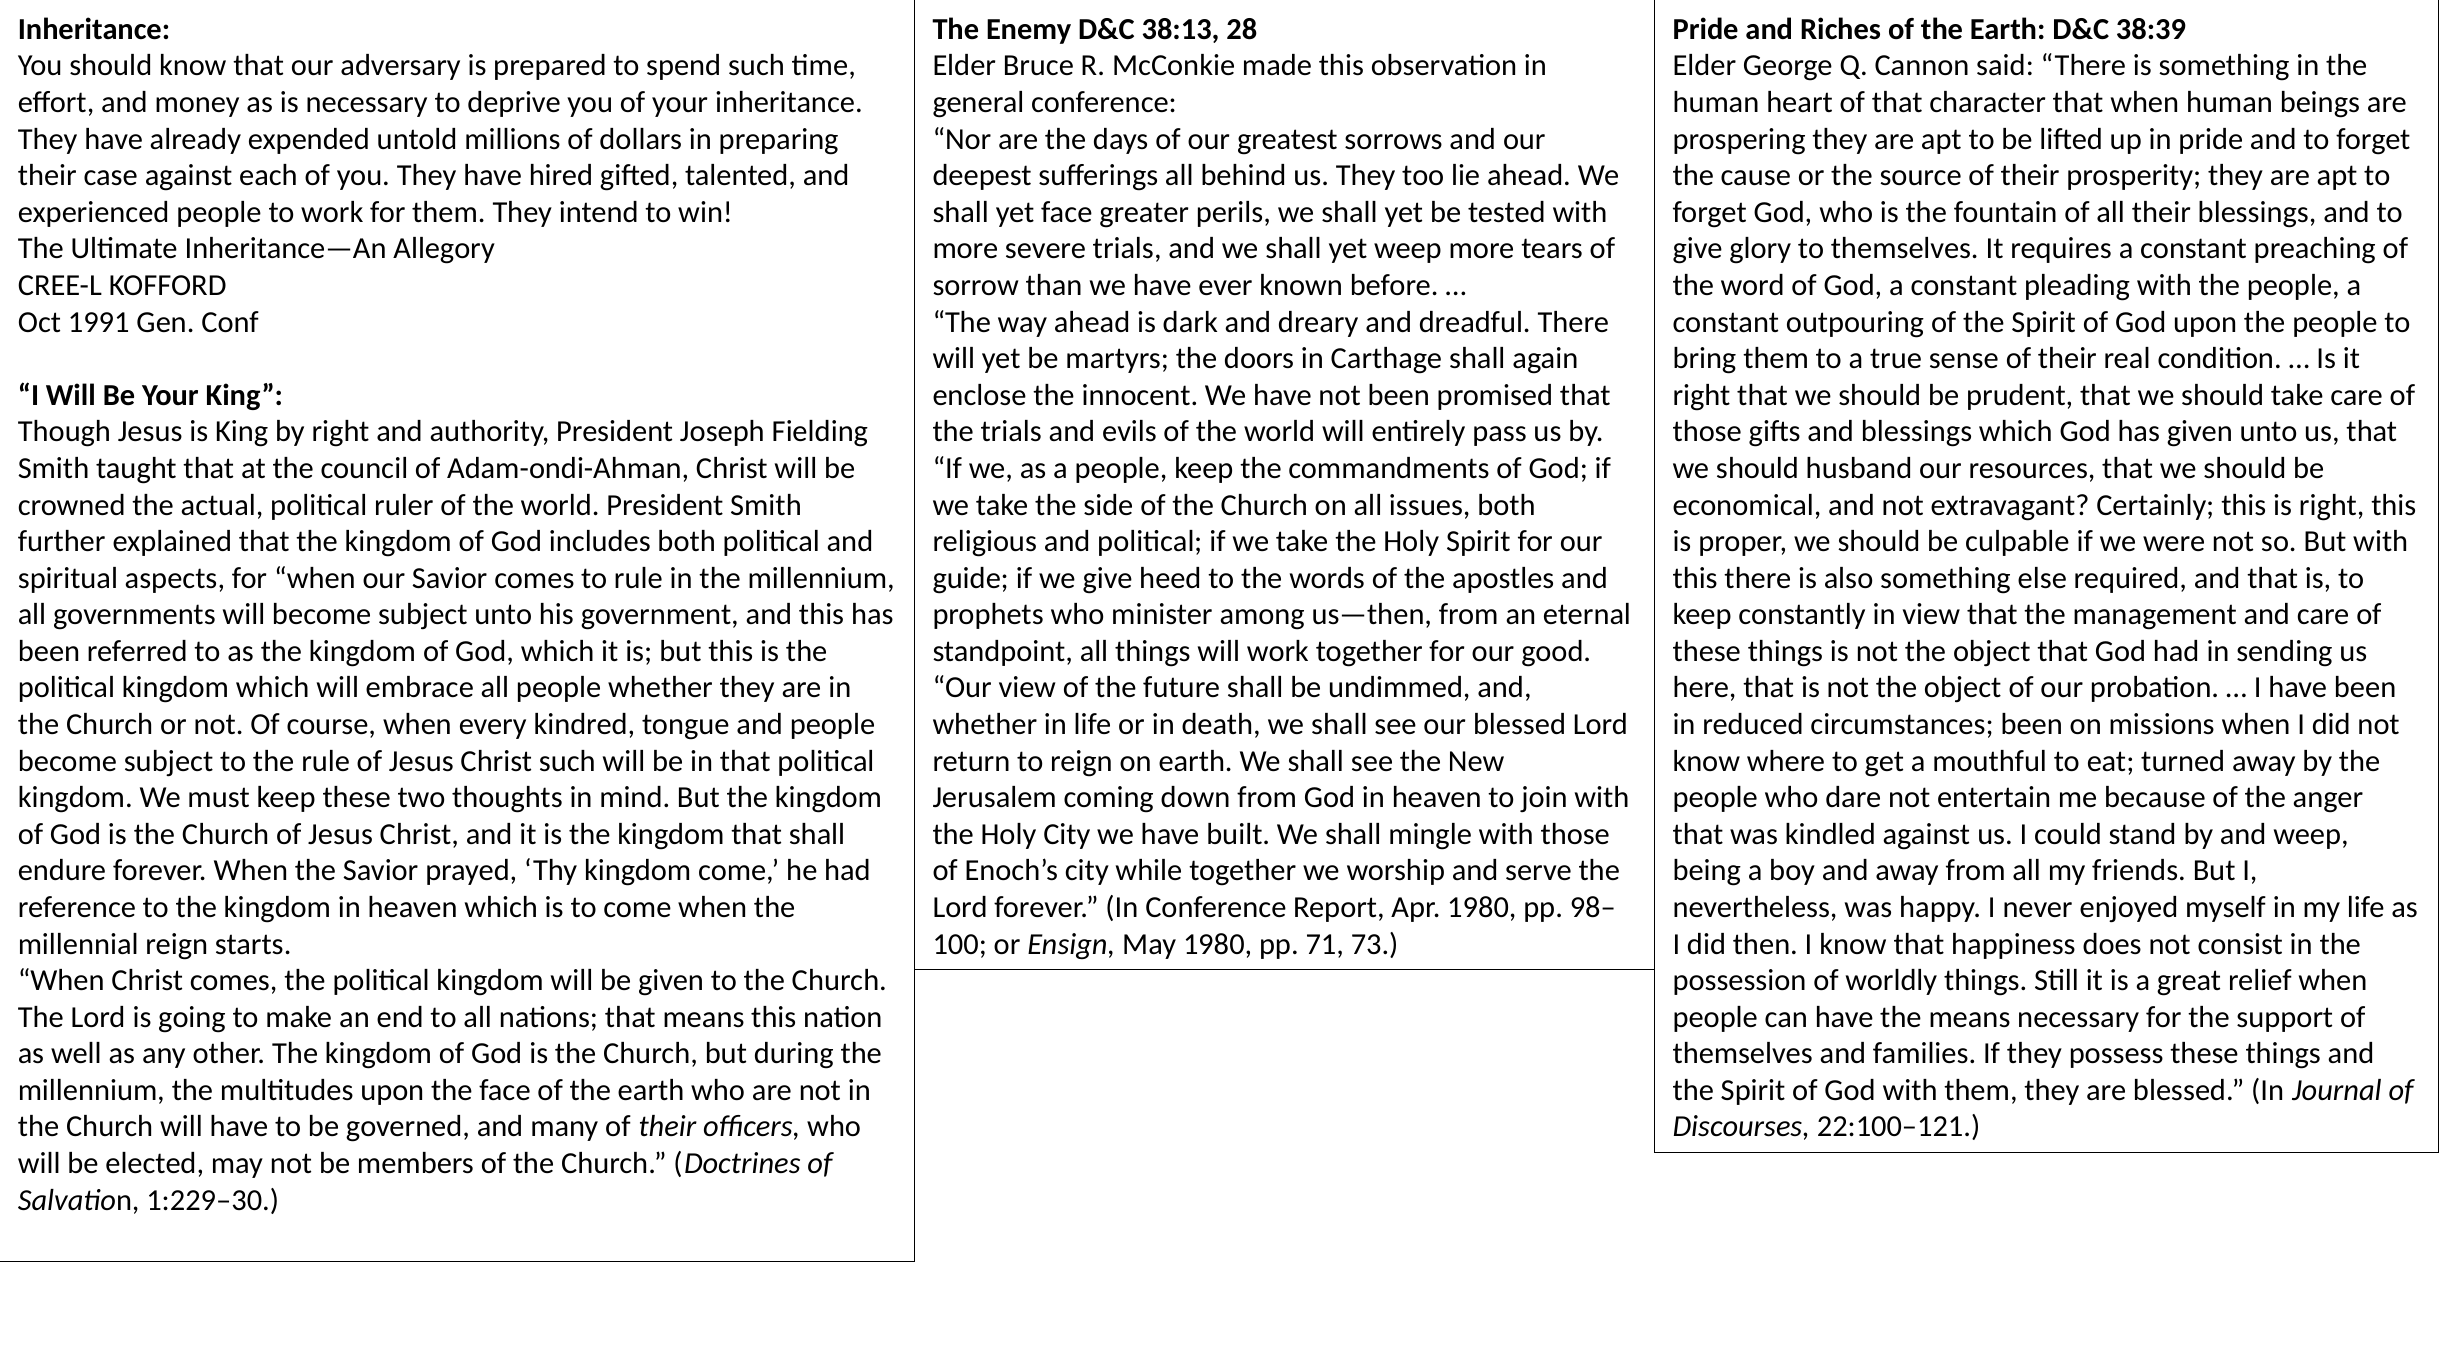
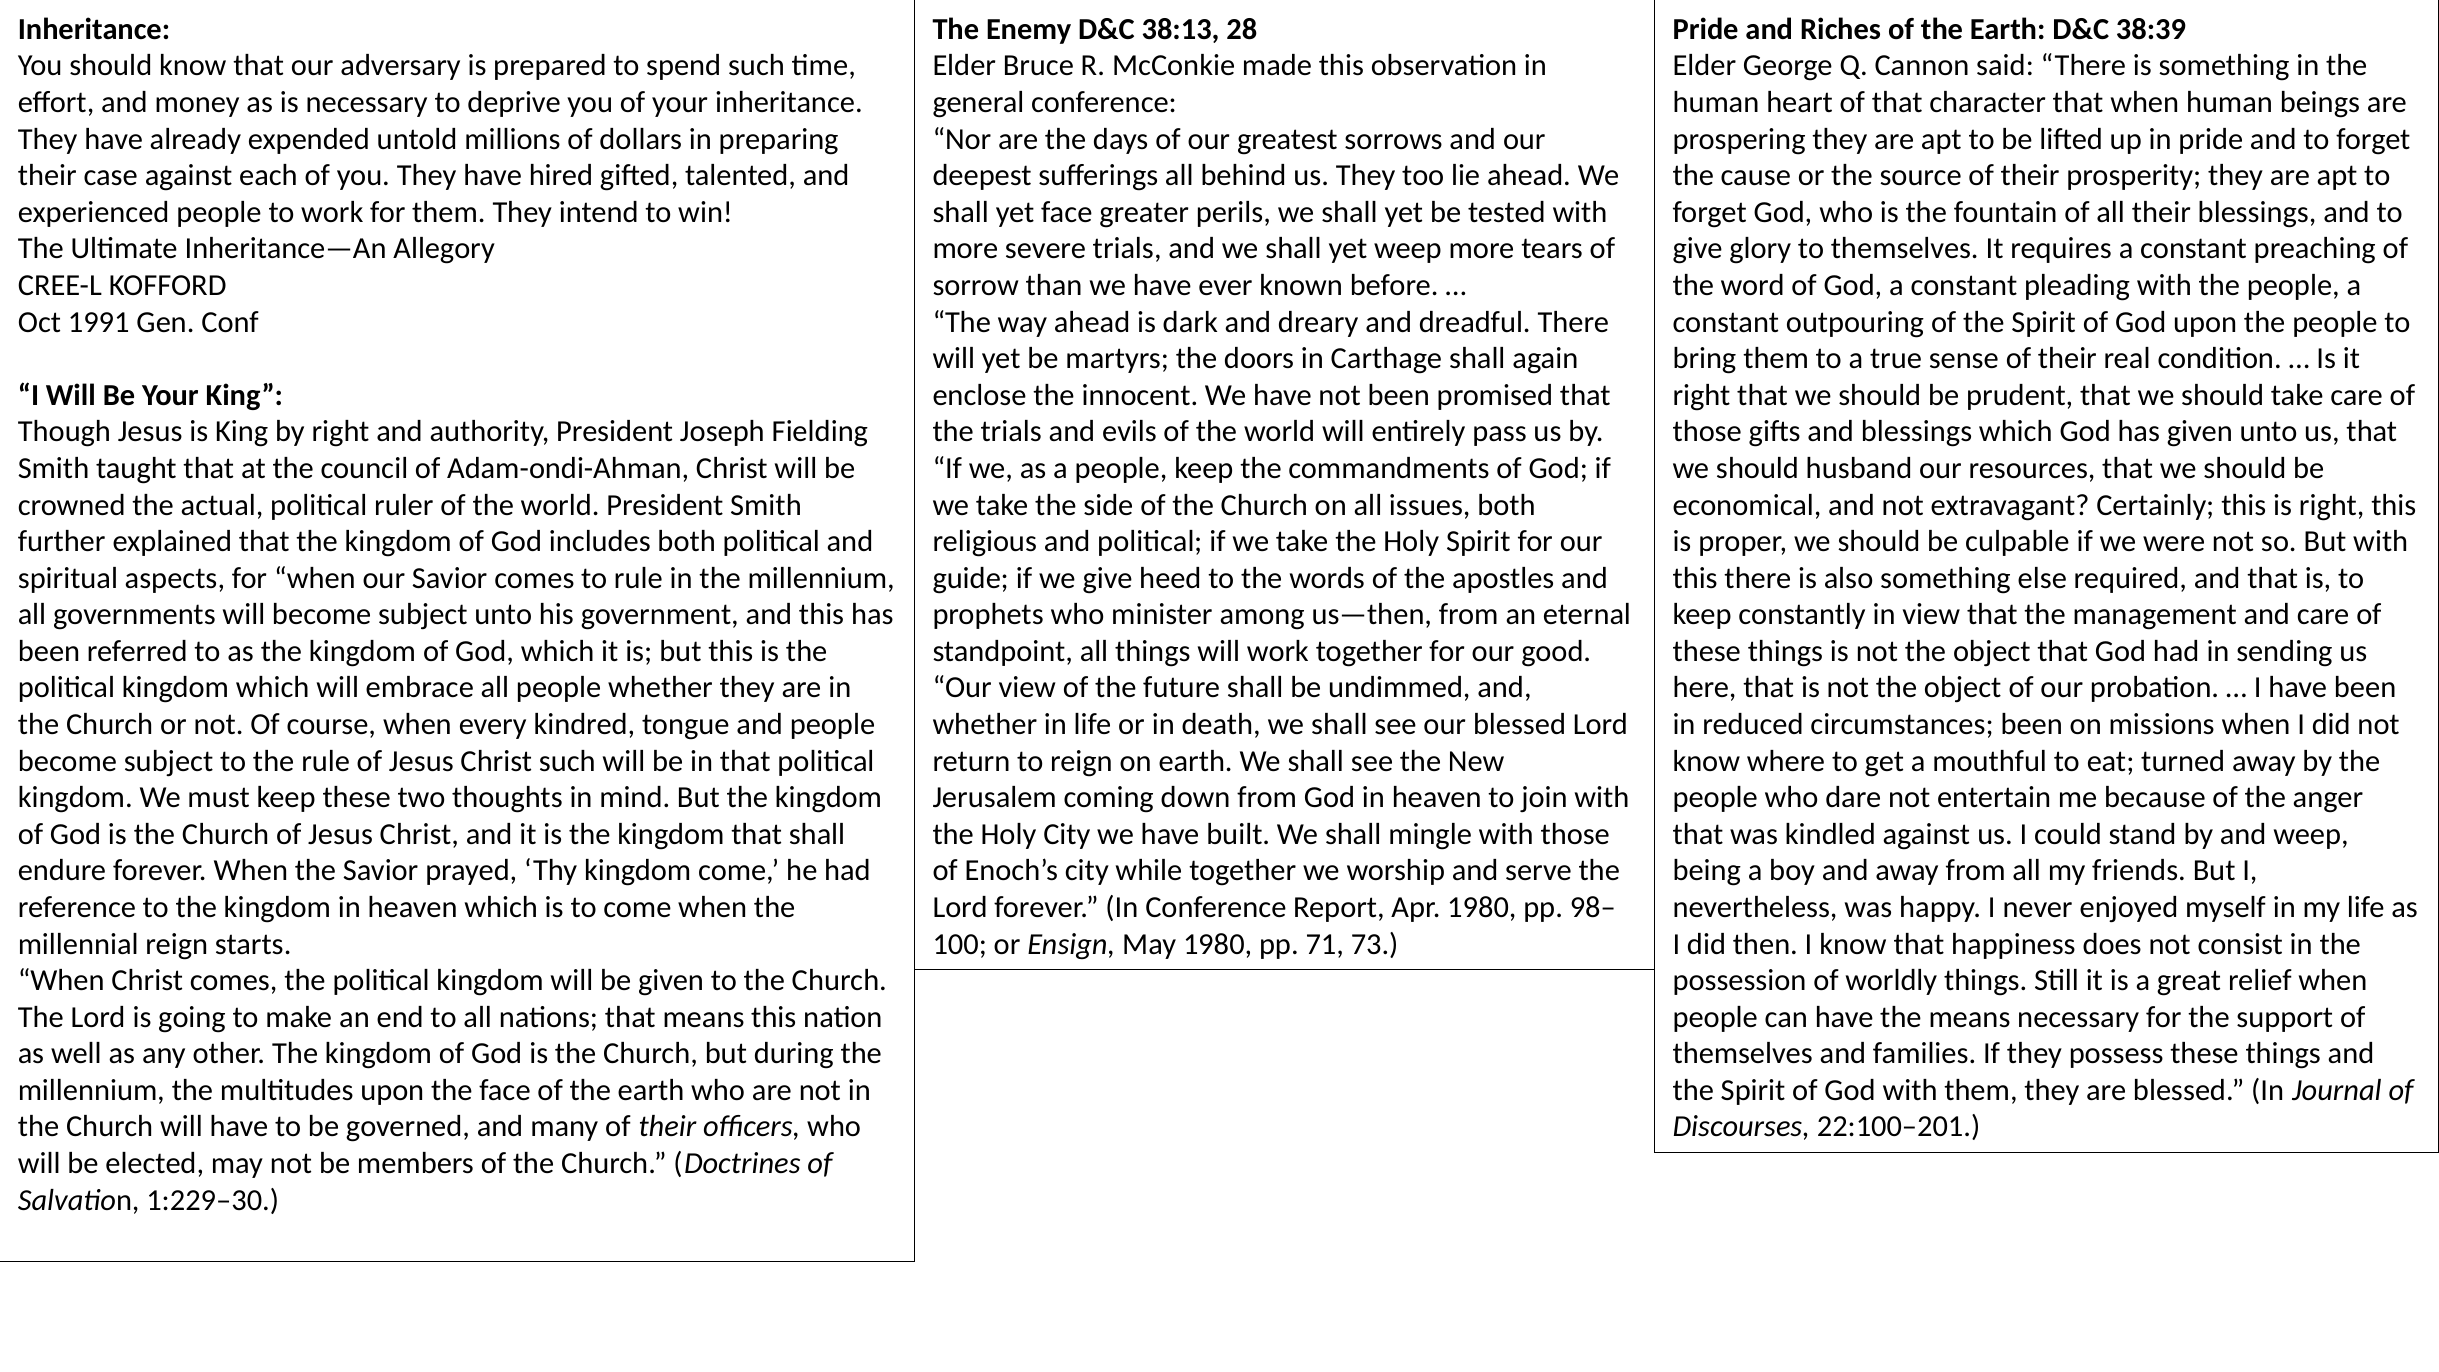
22:100–121: 22:100–121 -> 22:100–201
